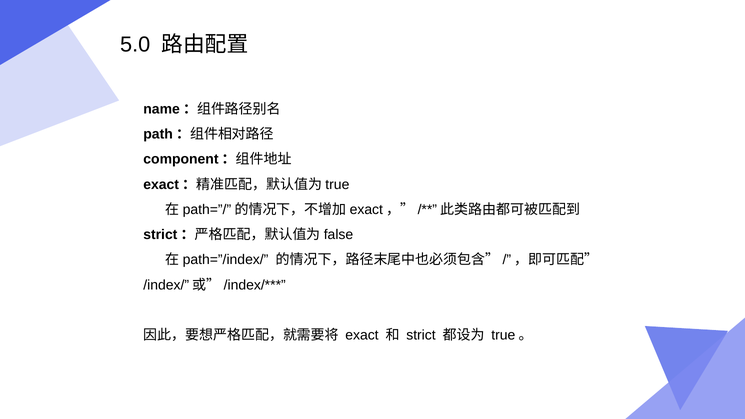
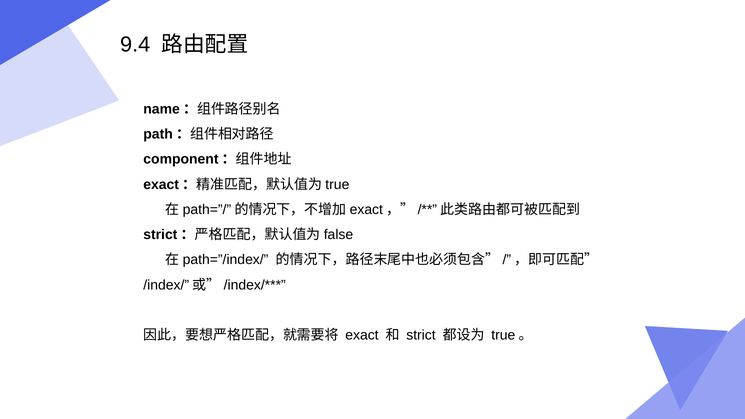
5.0: 5.0 -> 9.4
